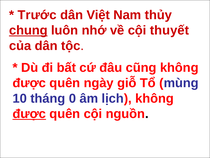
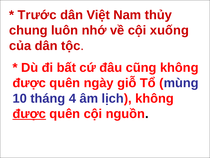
chung underline: present -> none
thuyết: thuyết -> xuống
0: 0 -> 4
